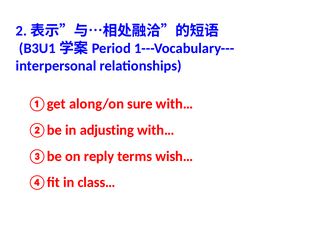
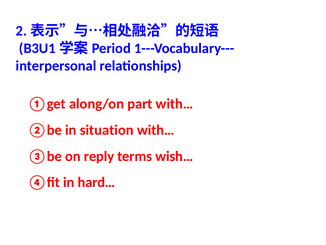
sure: sure -> part
adjusting: adjusting -> situation
class…: class… -> hard…
